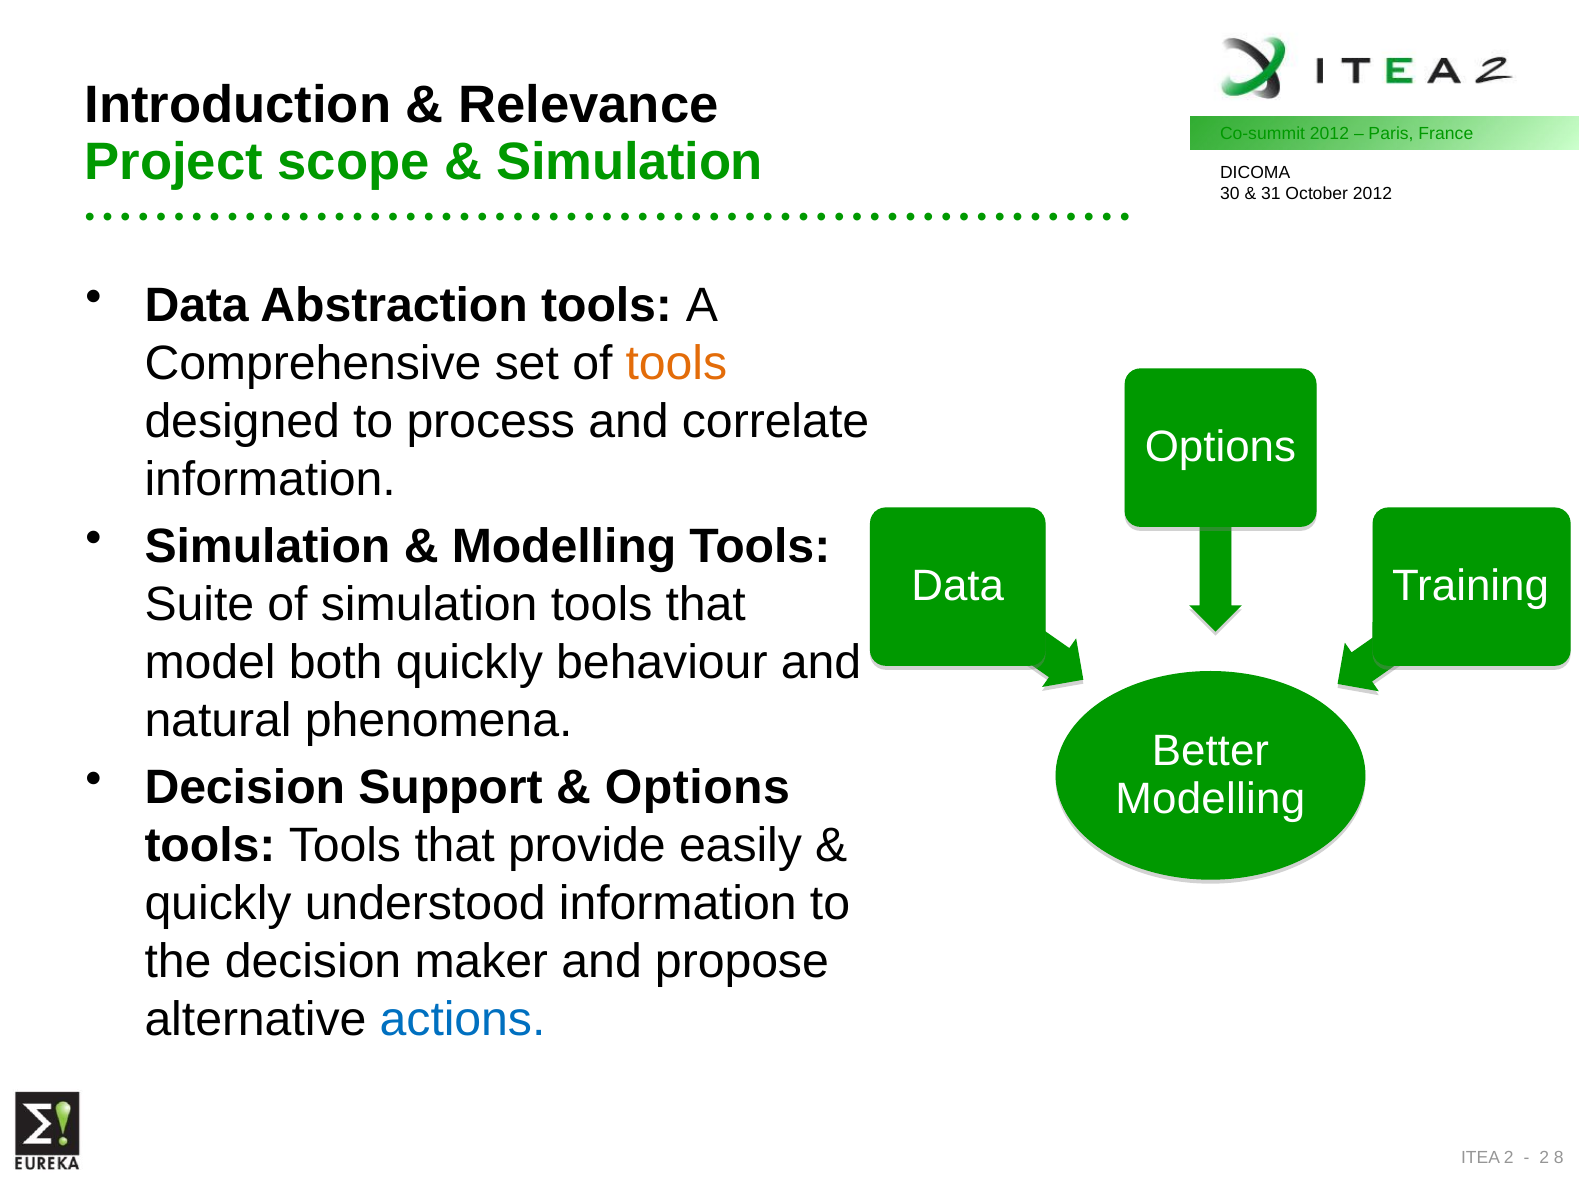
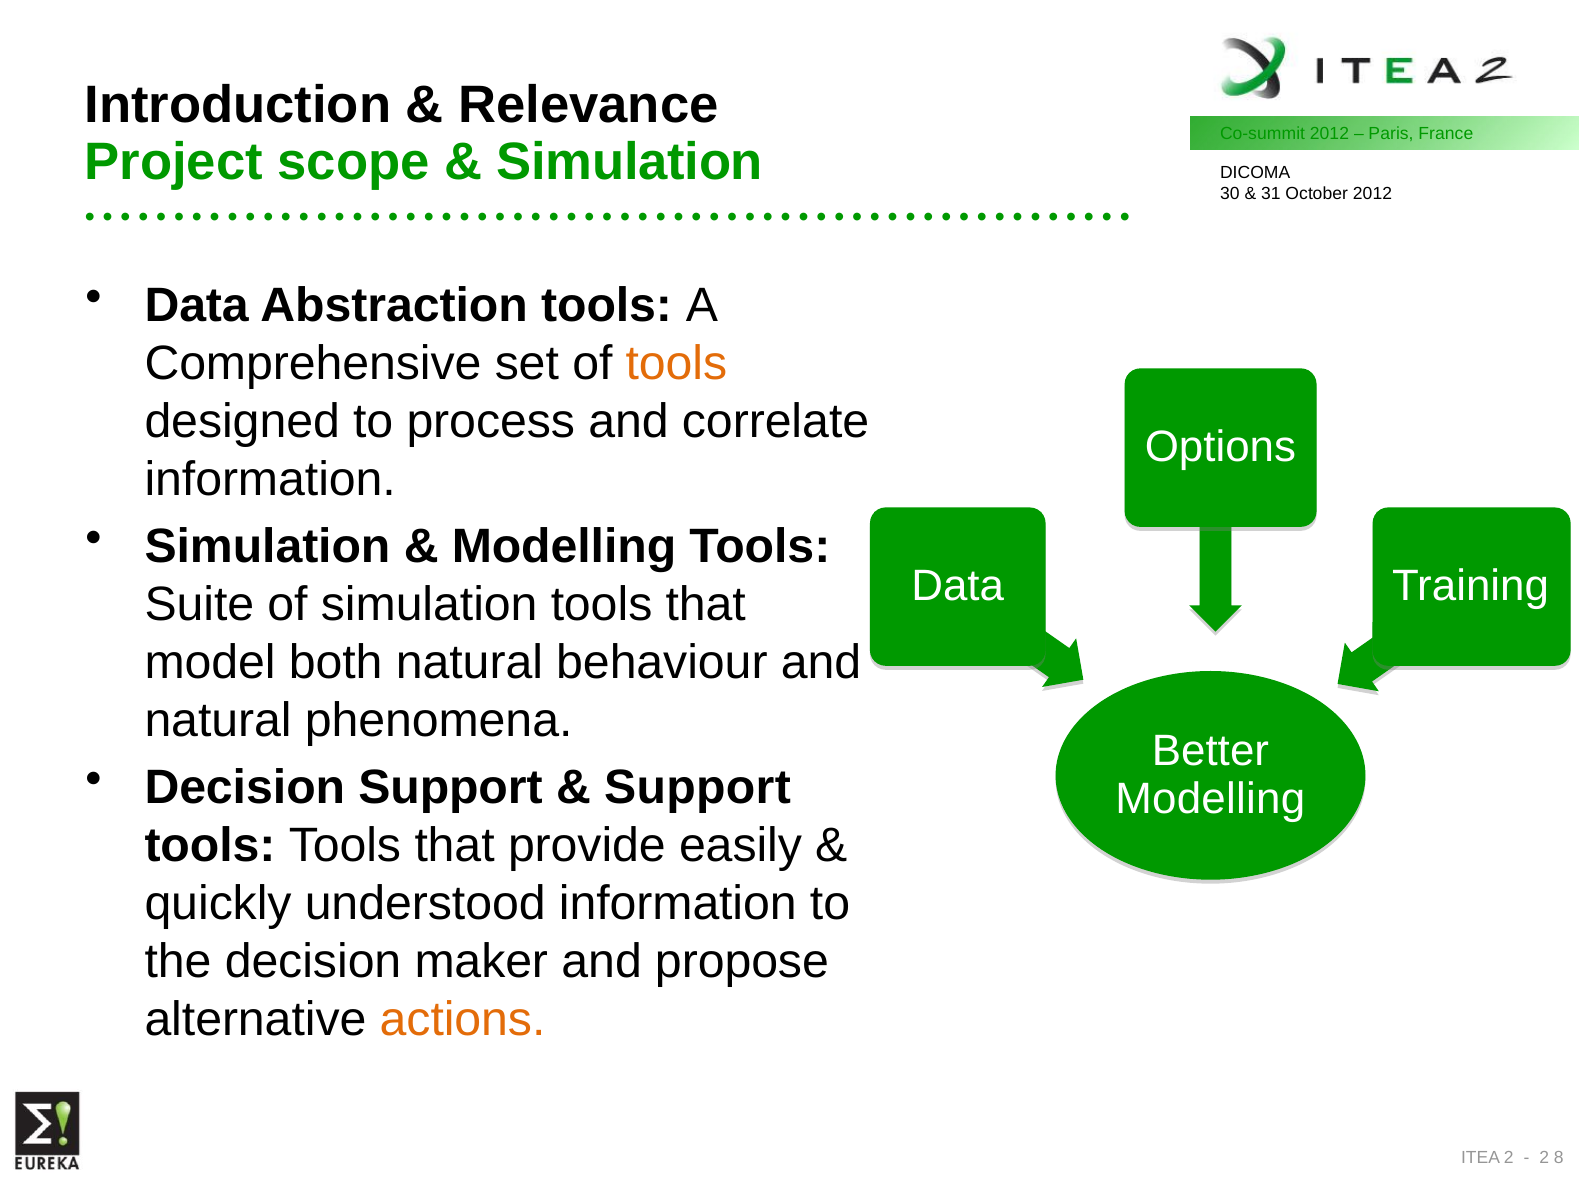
both quickly: quickly -> natural
Options at (697, 788): Options -> Support
actions colour: blue -> orange
